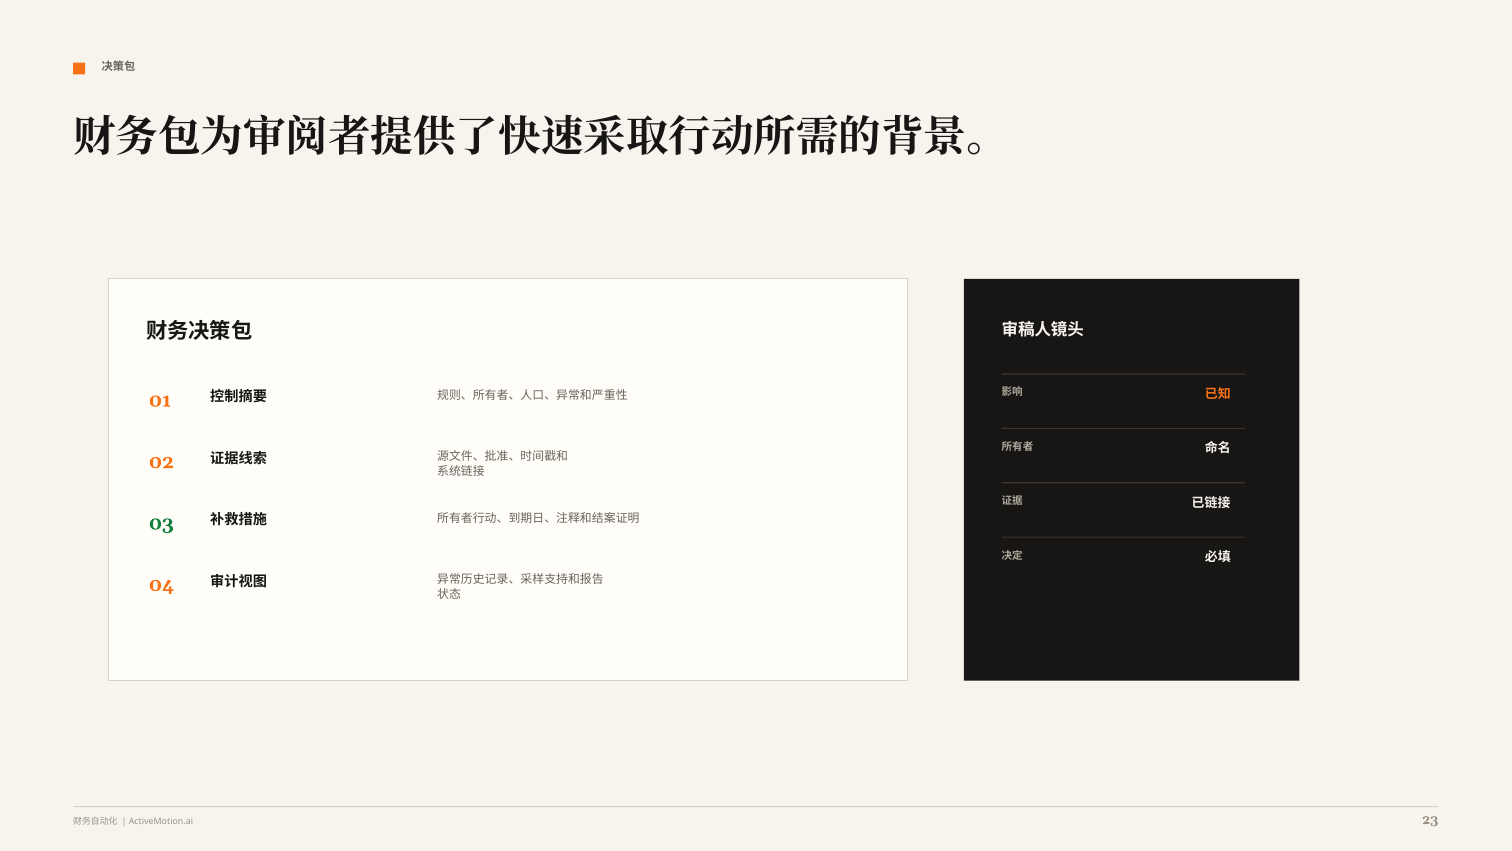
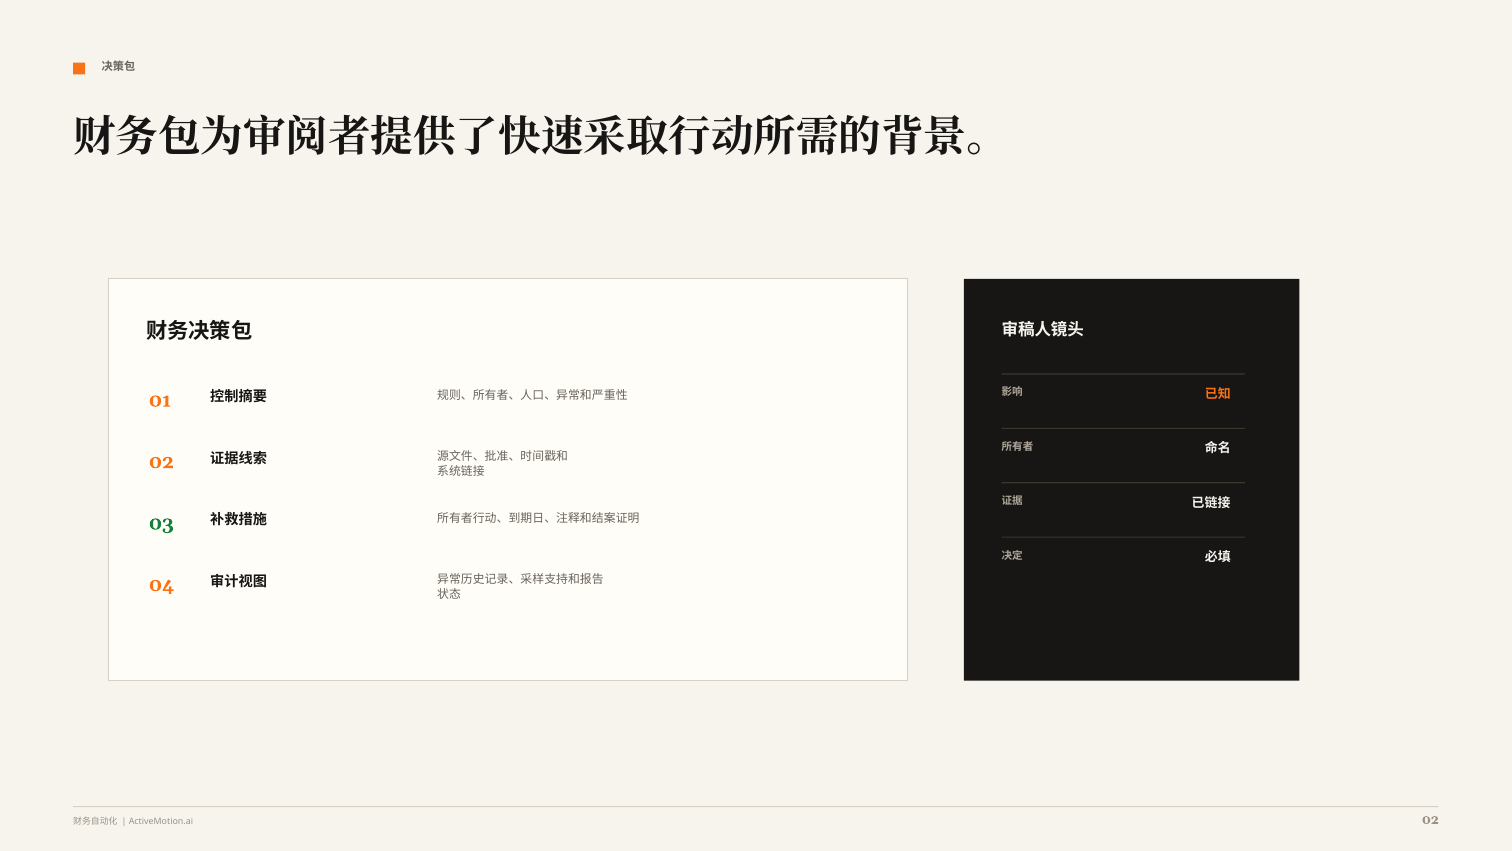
ActiveMotion.ai 23: 23 -> 02
